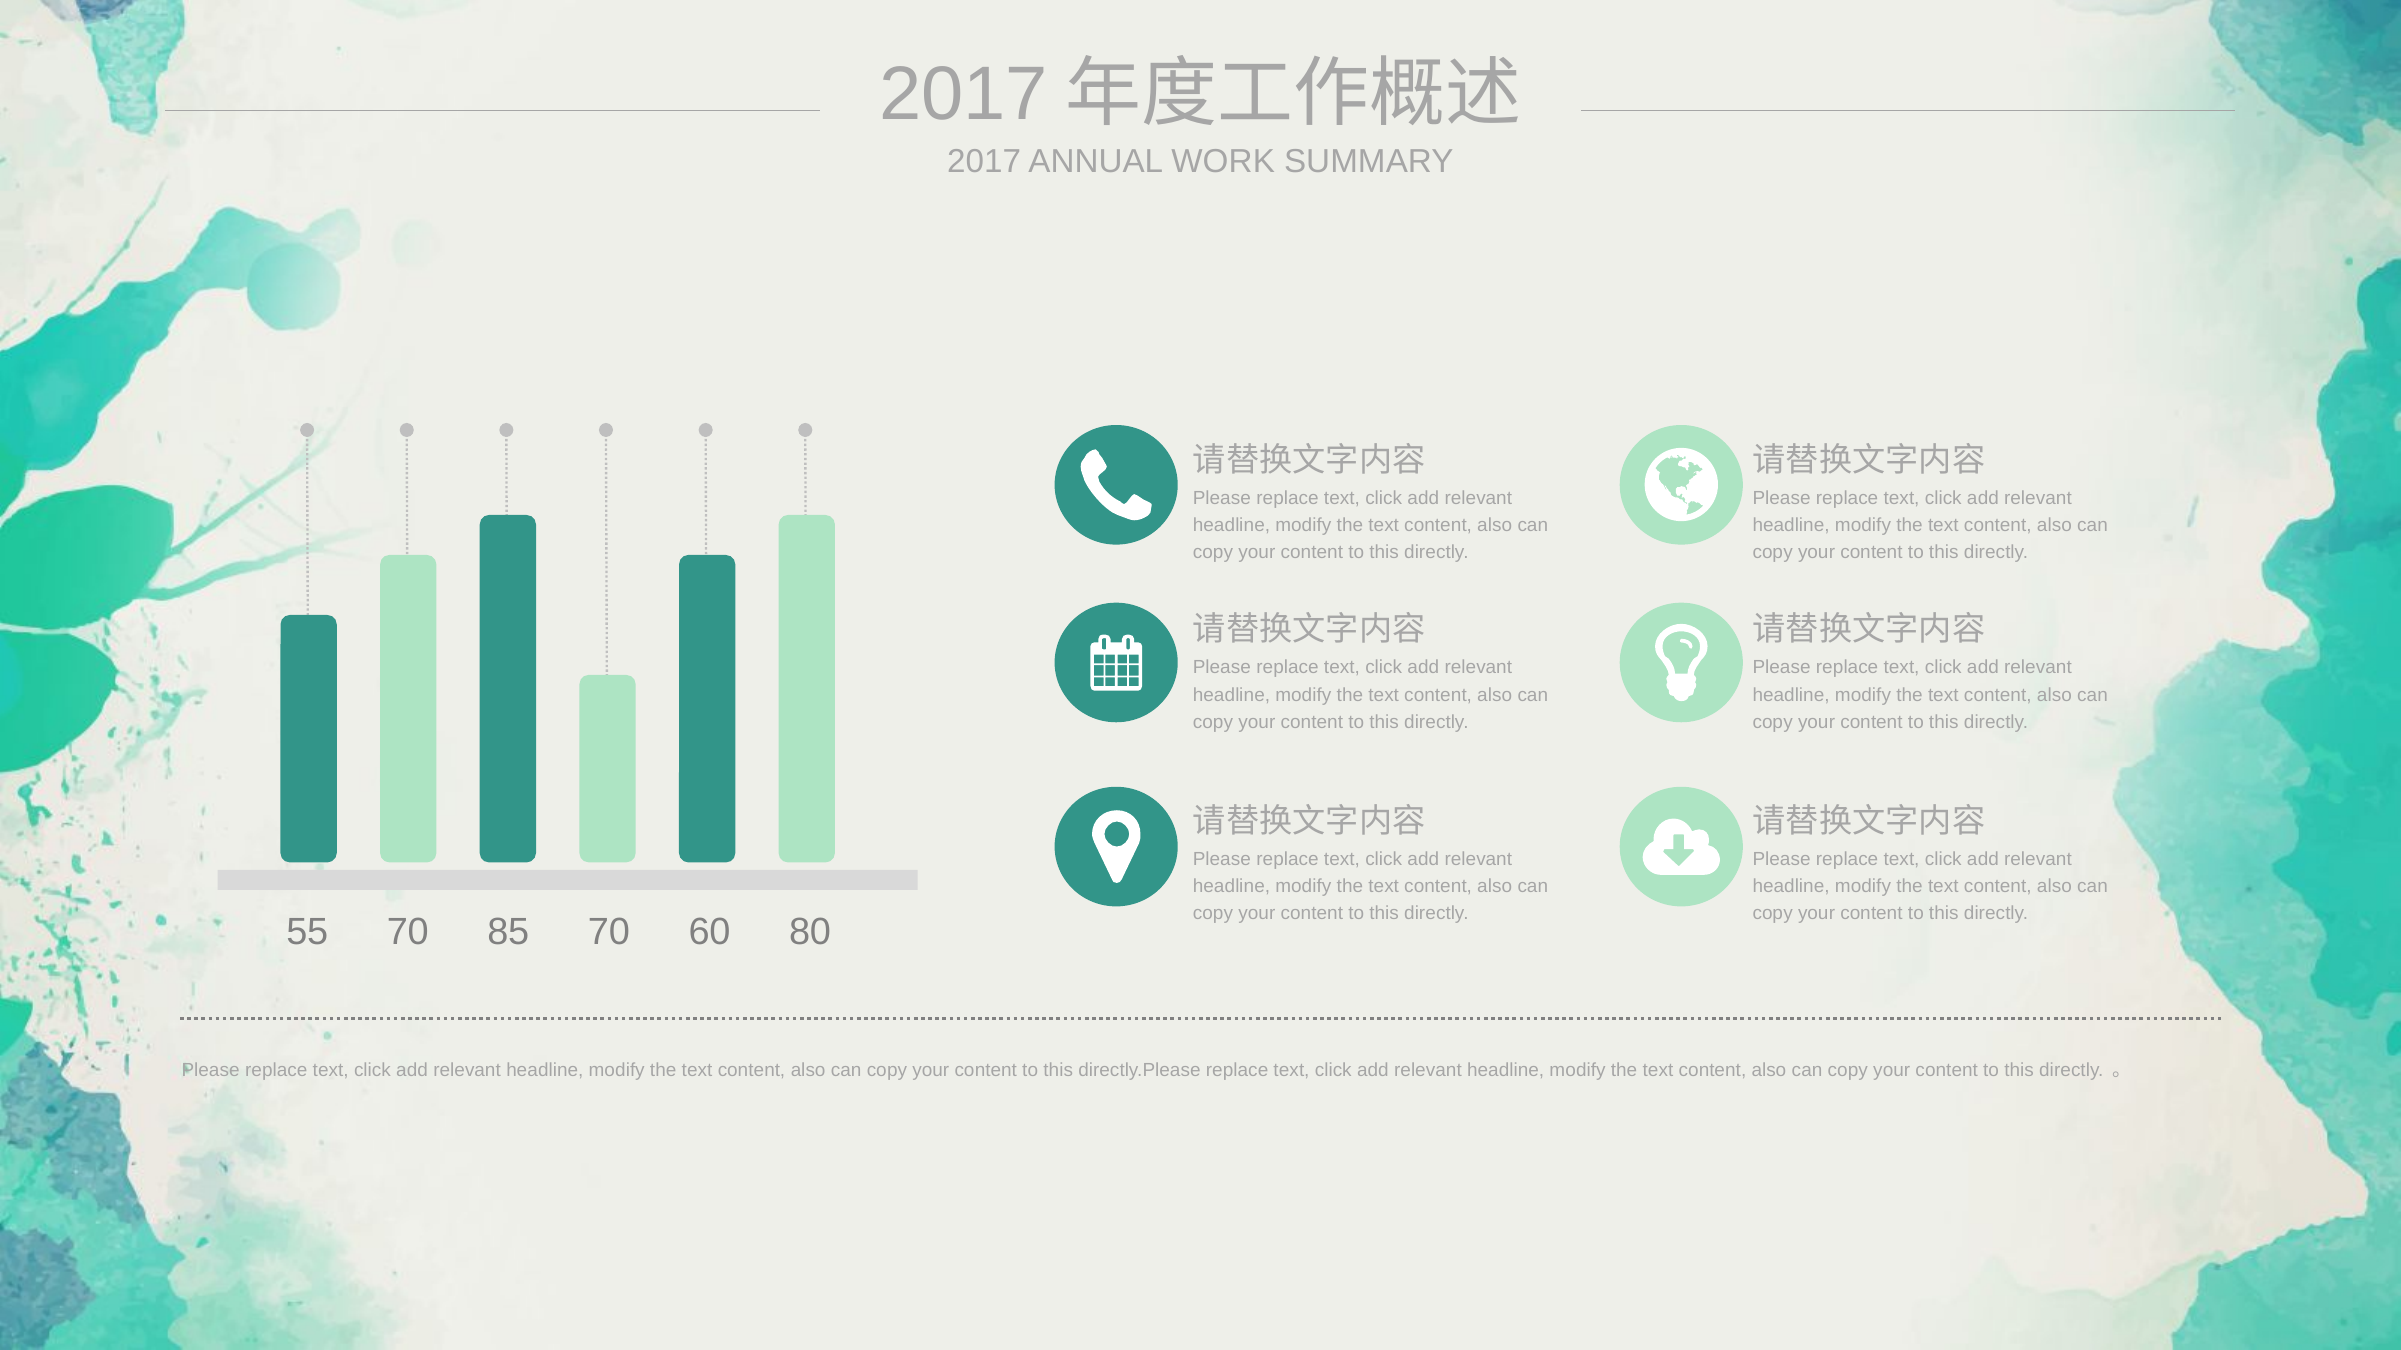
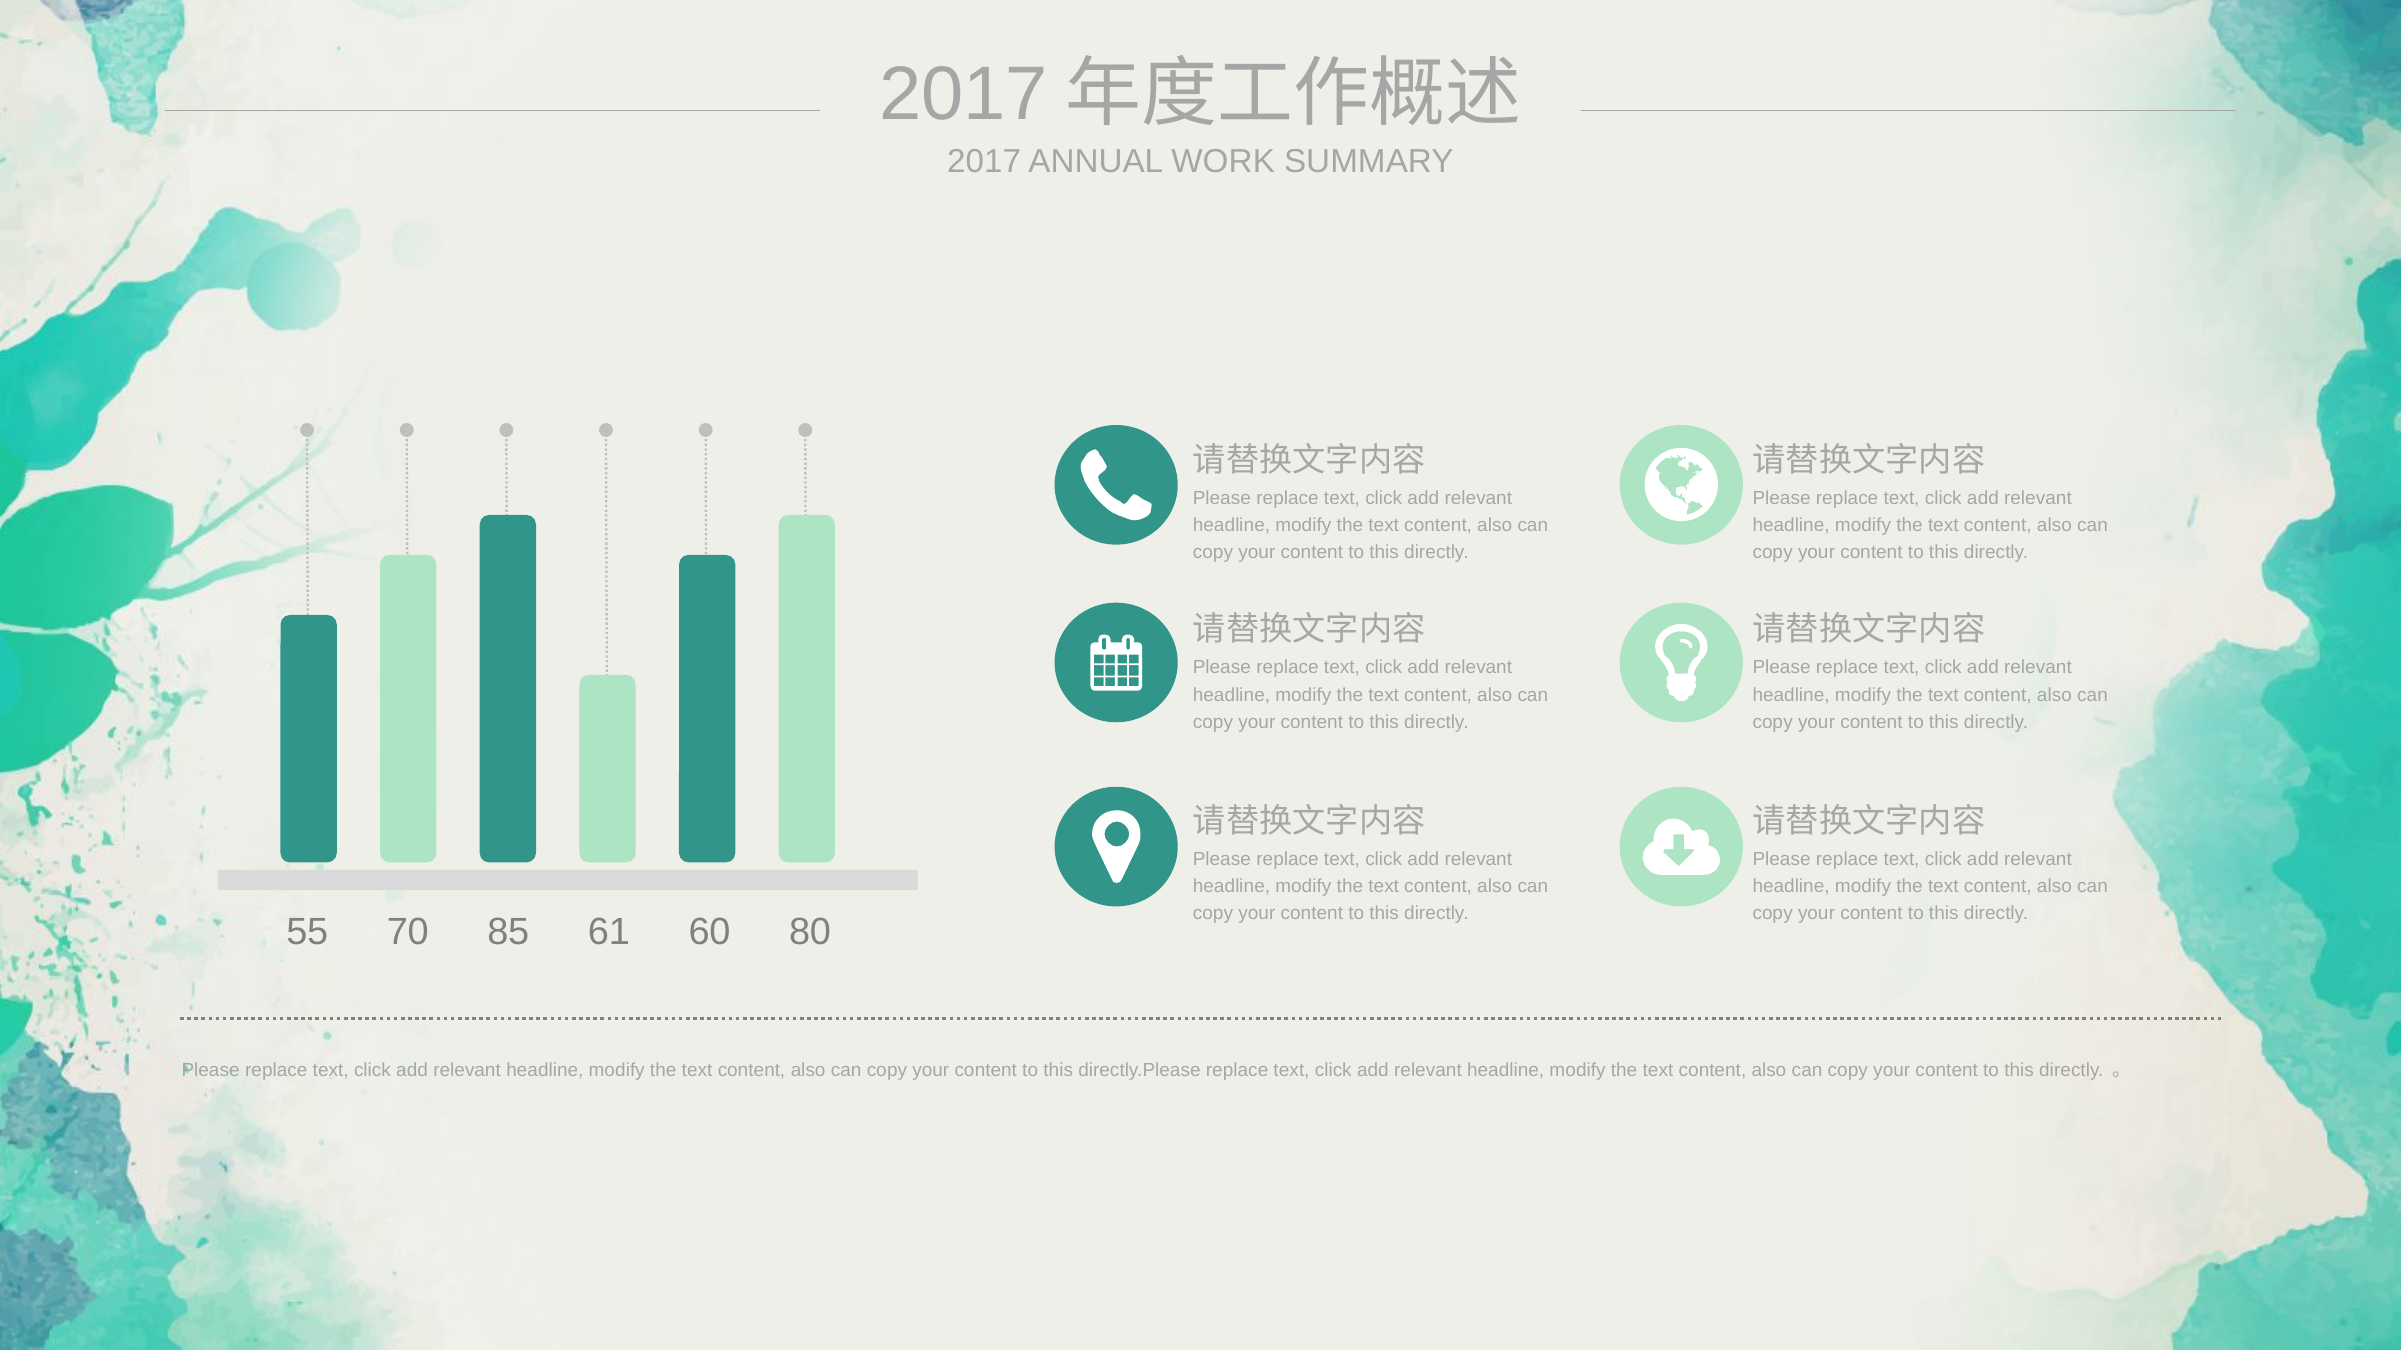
85 70: 70 -> 61
